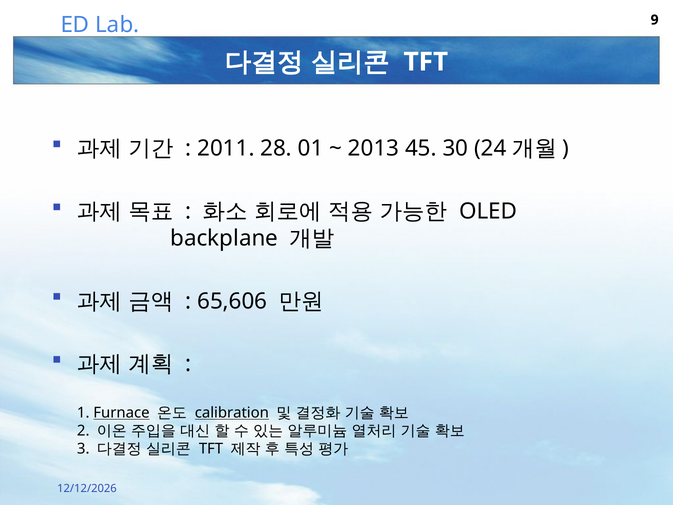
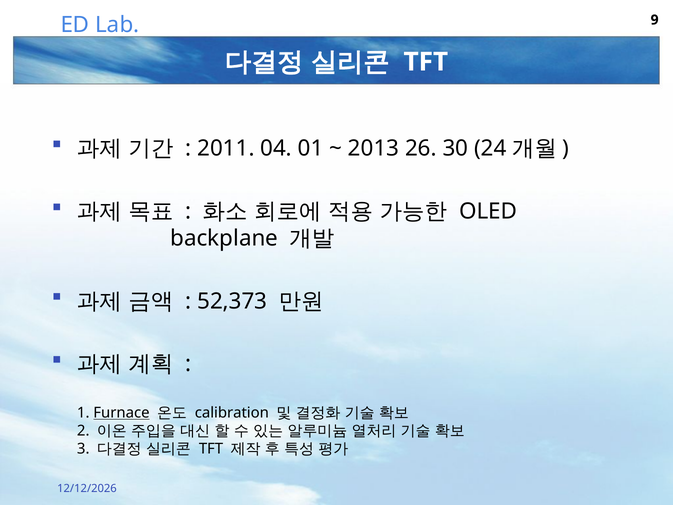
28: 28 -> 04
45: 45 -> 26
65,606: 65,606 -> 52,373
calibration underline: present -> none
